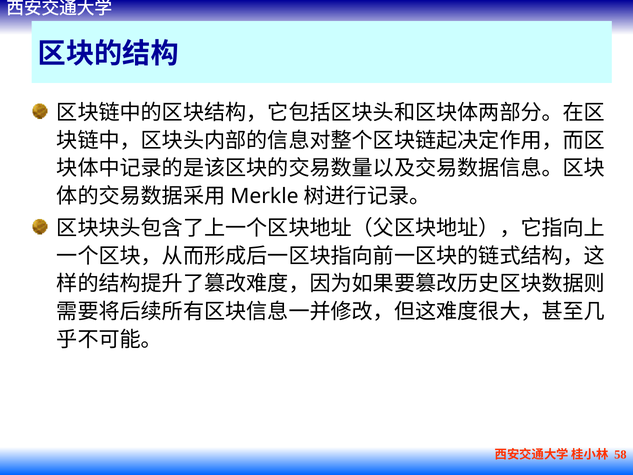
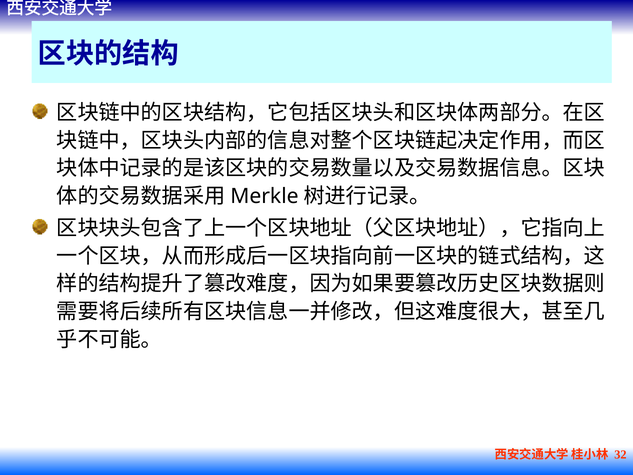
58: 58 -> 32
